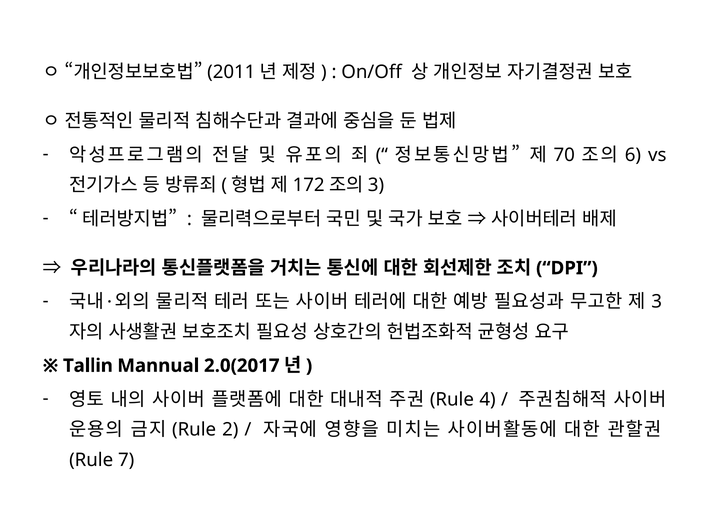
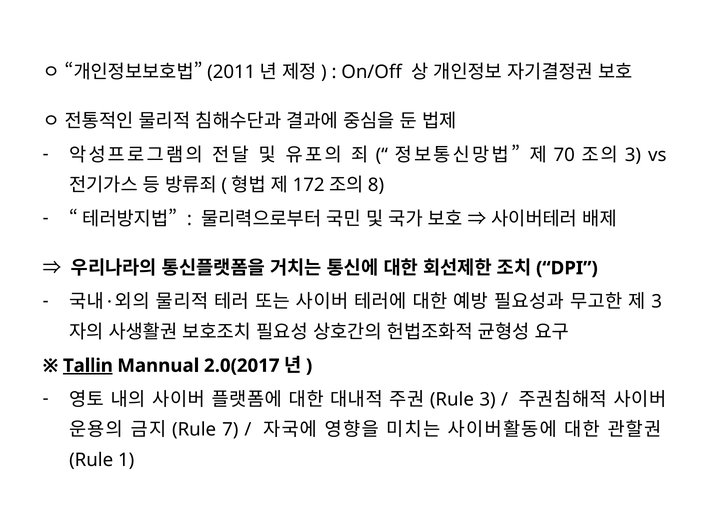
6 at (633, 155): 6 -> 3
3 at (376, 185): 3 -> 8
Tallin underline: none -> present
4 at (488, 399): 4 -> 3
2: 2 -> 7
7: 7 -> 1
